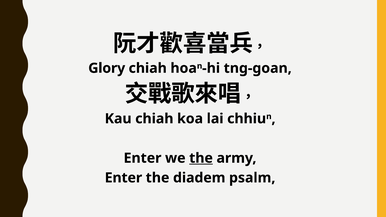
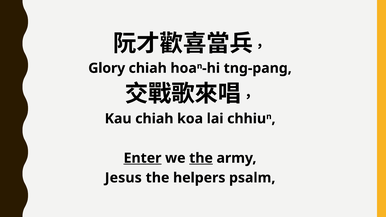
tng-goan: tng-goan -> tng-pang
Enter at (143, 158) underline: none -> present
Enter at (123, 178): Enter -> Jesus
diadem: diadem -> helpers
